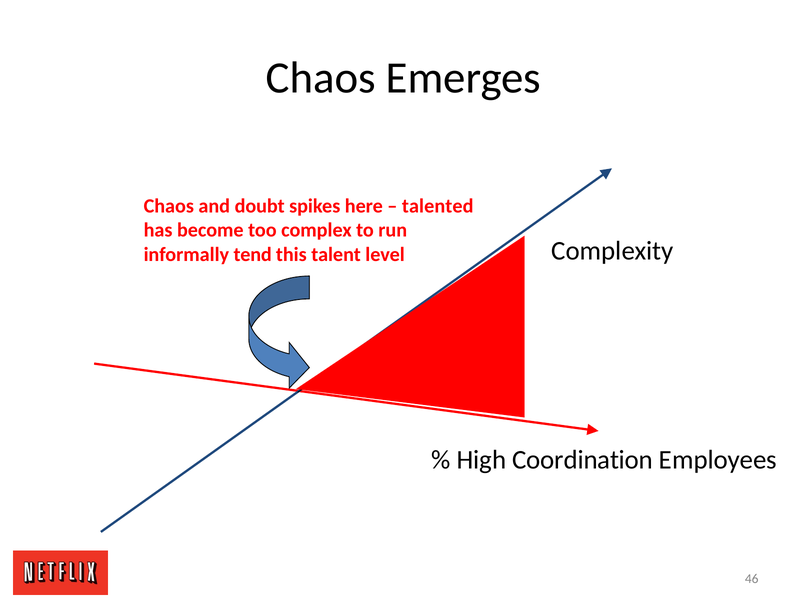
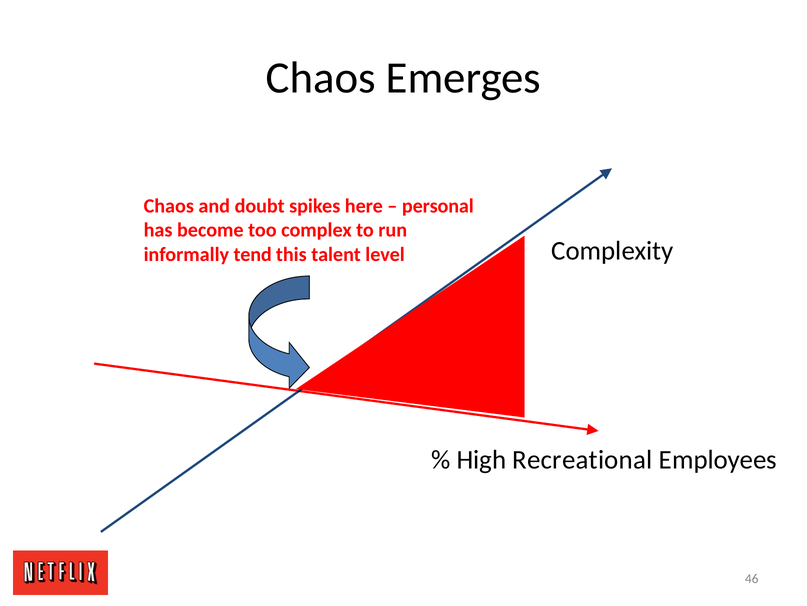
talented: talented -> personal
Coordination: Coordination -> Recreational
